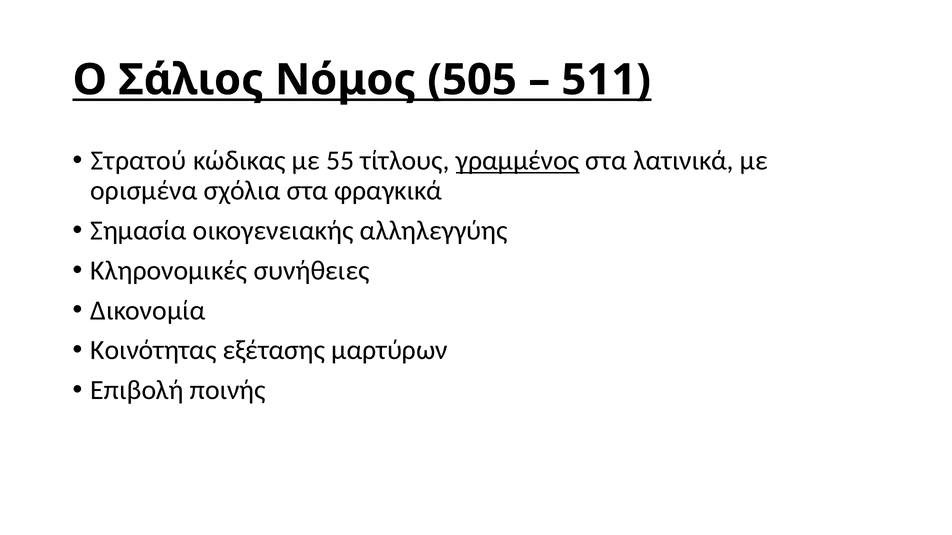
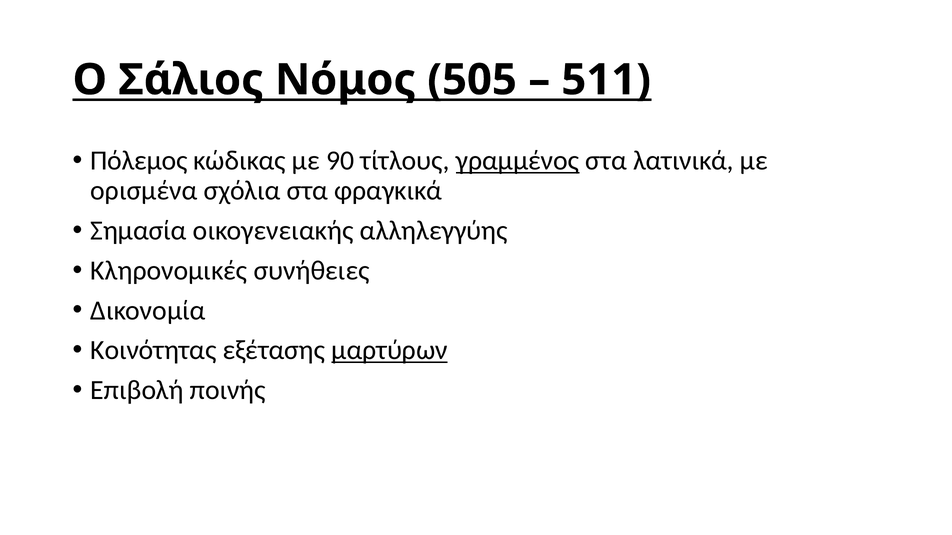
Στρατού: Στρατού -> Πόλεμος
55: 55 -> 90
μαρτύρων underline: none -> present
